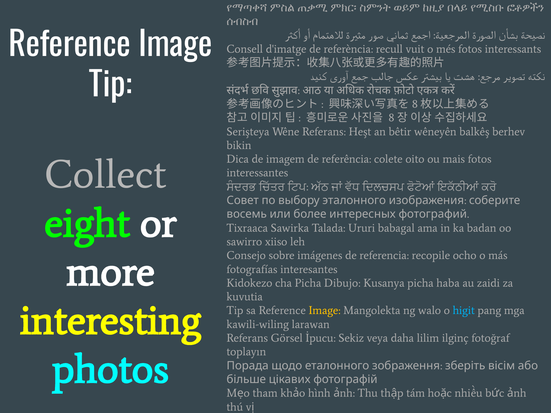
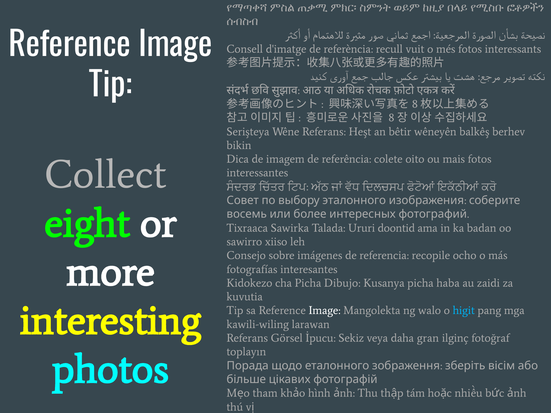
babagal: babagal -> doontid
Image at (325, 311) colour: yellow -> white
lilim: lilim -> gran
